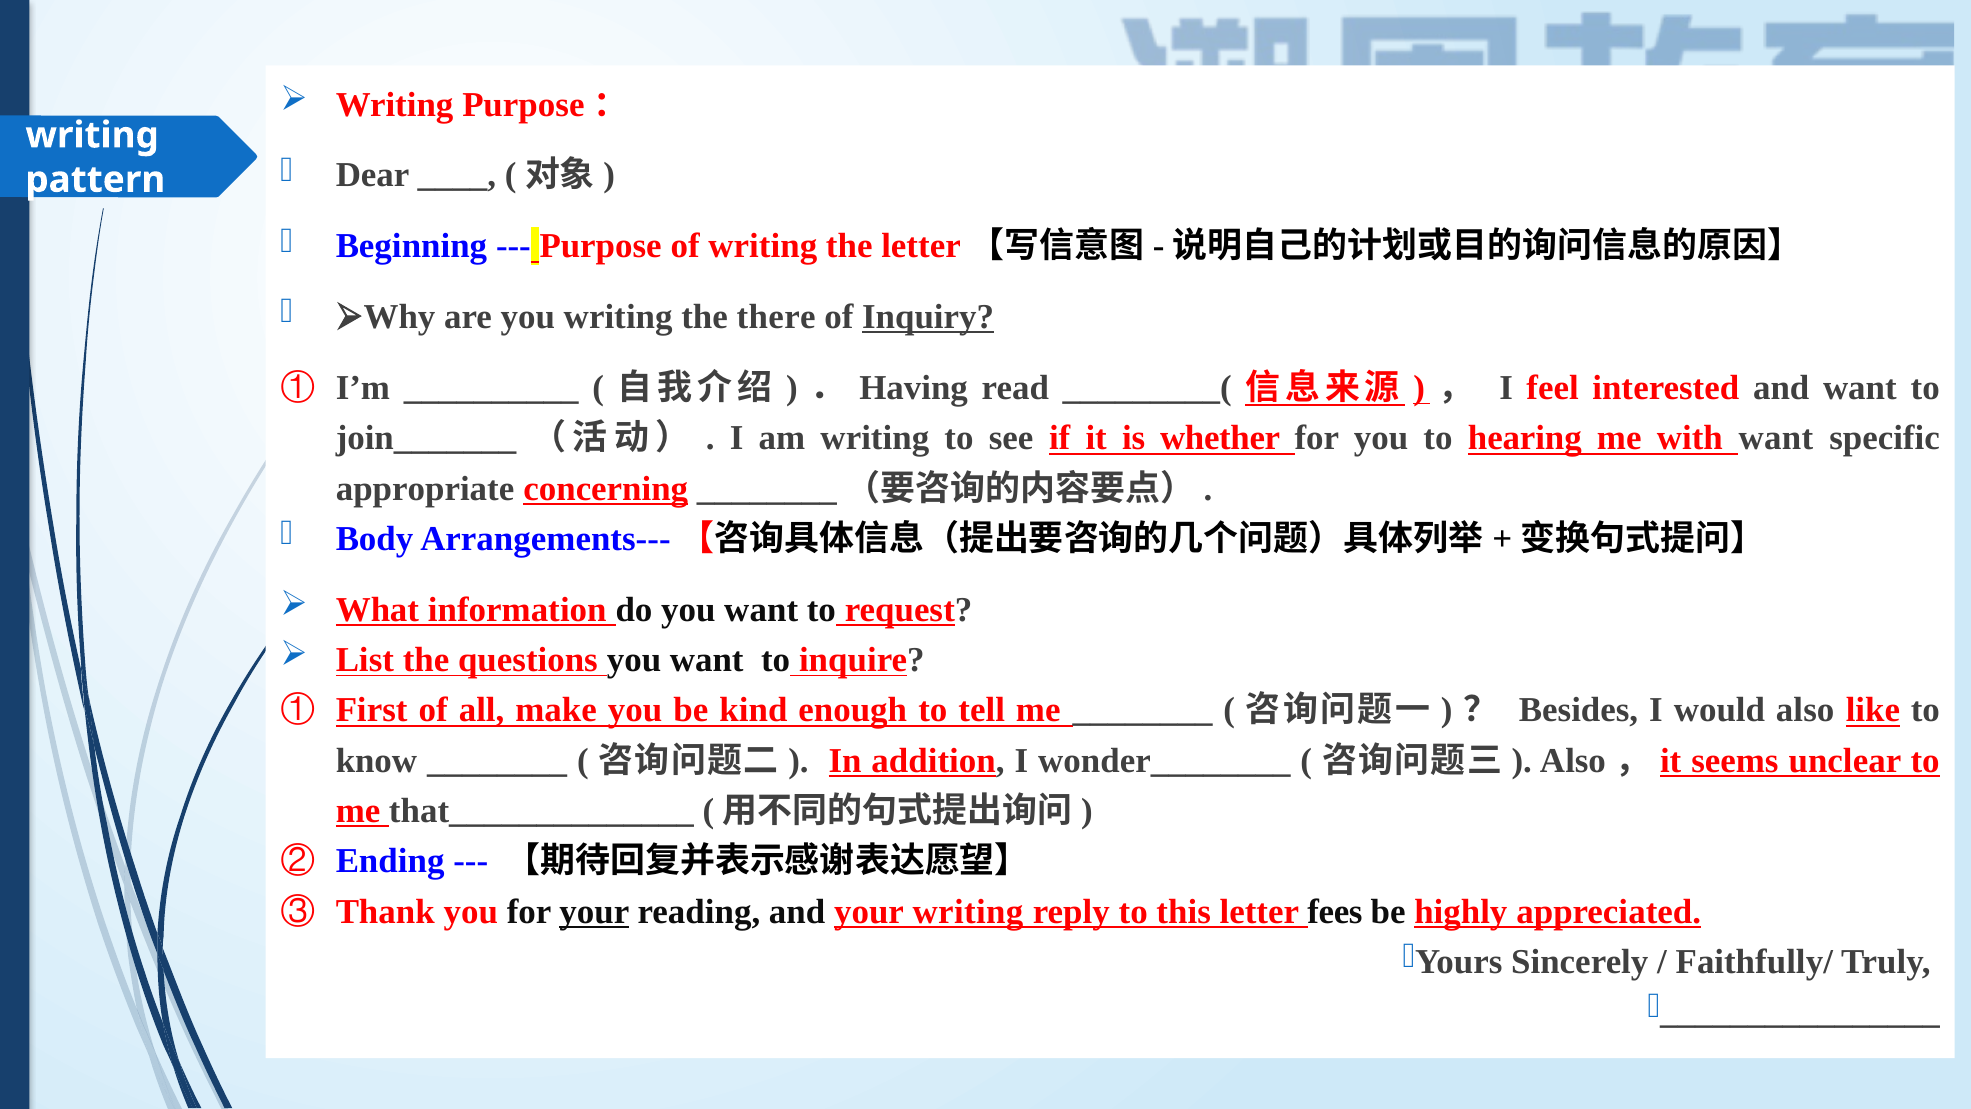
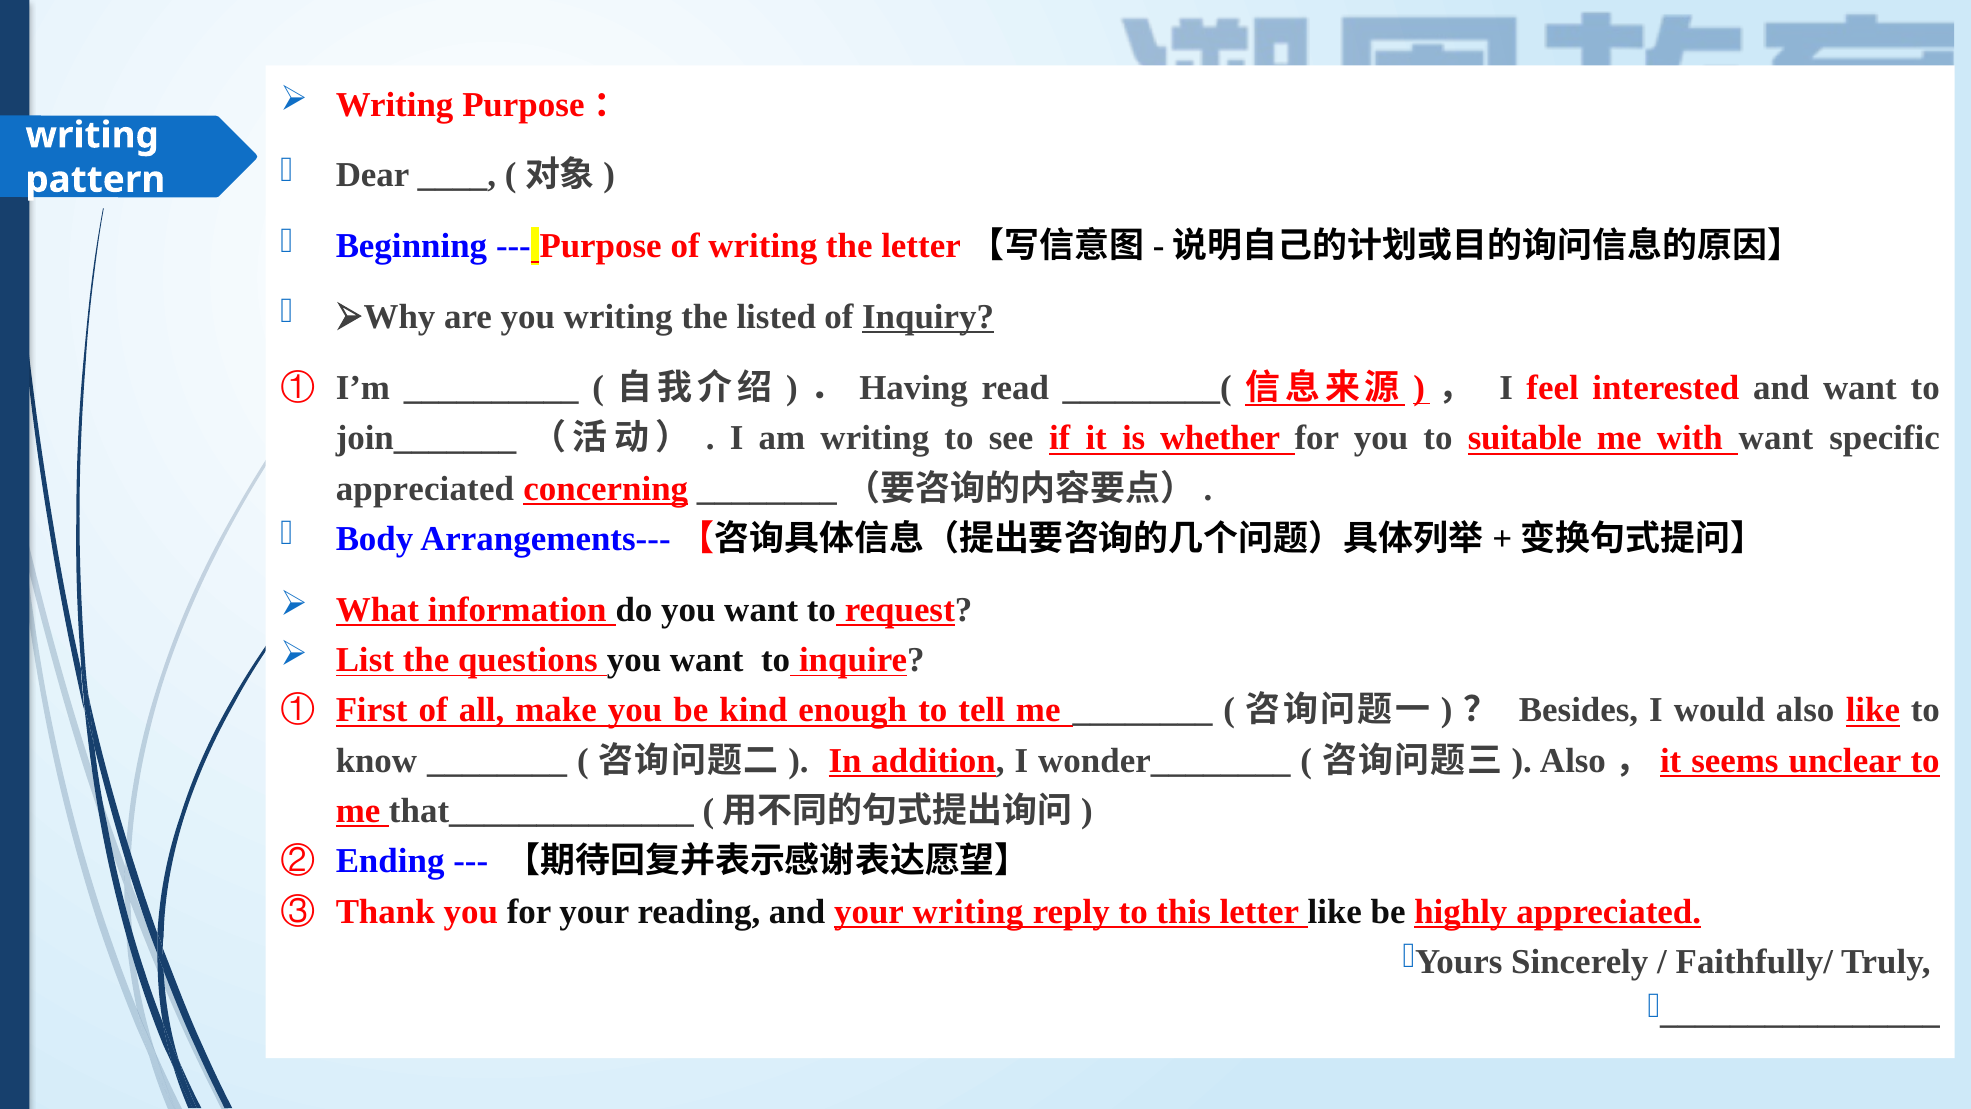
there: there -> listed
hearing: hearing -> suitable
appropriate at (425, 488): appropriate -> appreciated
your at (594, 911) underline: present -> none
letter fees: fees -> like
